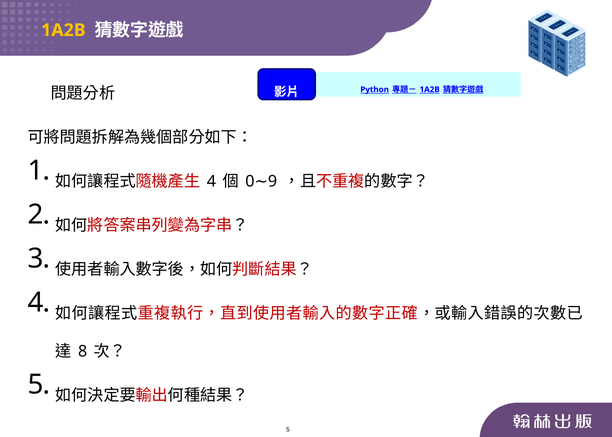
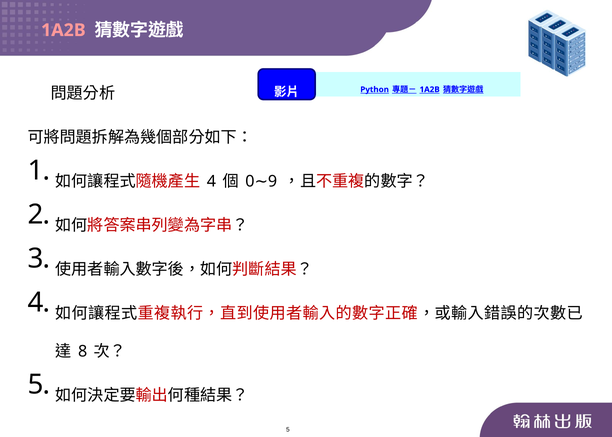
1A2B at (63, 30) colour: yellow -> pink
